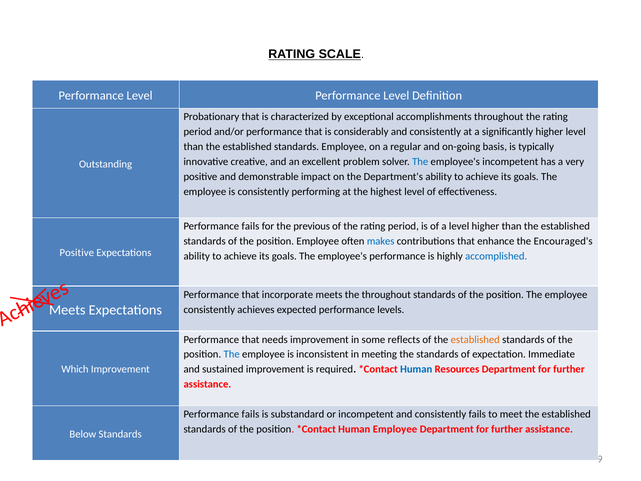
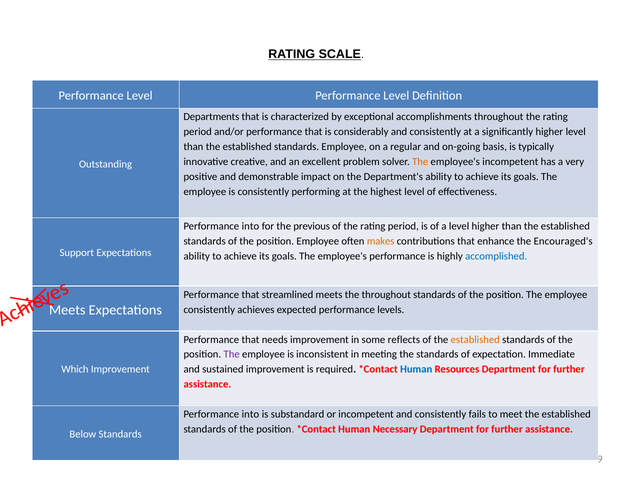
Probationary: Probationary -> Departments
The at (420, 162) colour: blue -> orange
fails at (250, 226): fails -> into
makes colour: blue -> orange
Positive at (77, 253): Positive -> Support
incorporate: incorporate -> streamlined
The at (232, 354) colour: blue -> purple
fails at (250, 414): fails -> into
Human Employee: Employee -> Necessary
